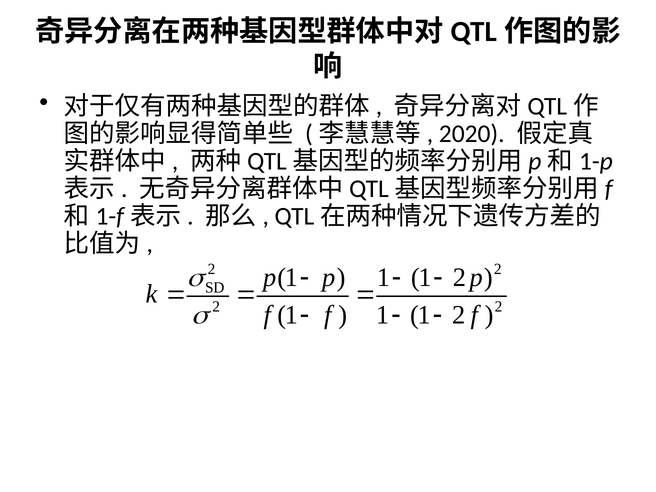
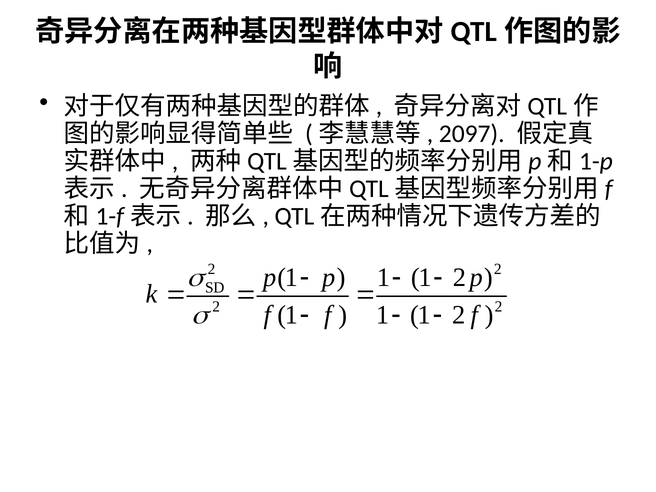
2020: 2020 -> 2097
